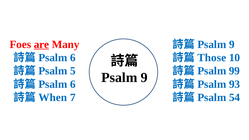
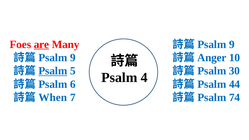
6 at (73, 58): 6 -> 9
Those: Those -> Anger
Psalm at (53, 71) underline: none -> present
99: 99 -> 30
9 at (144, 78): 9 -> 4
93: 93 -> 44
54: 54 -> 74
